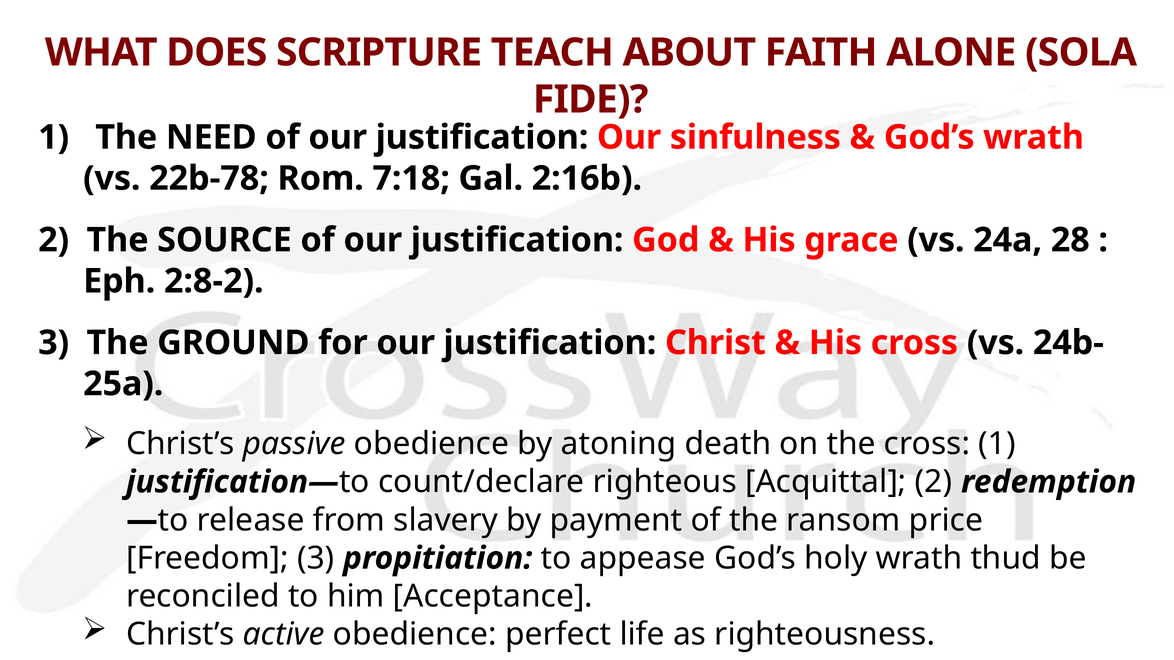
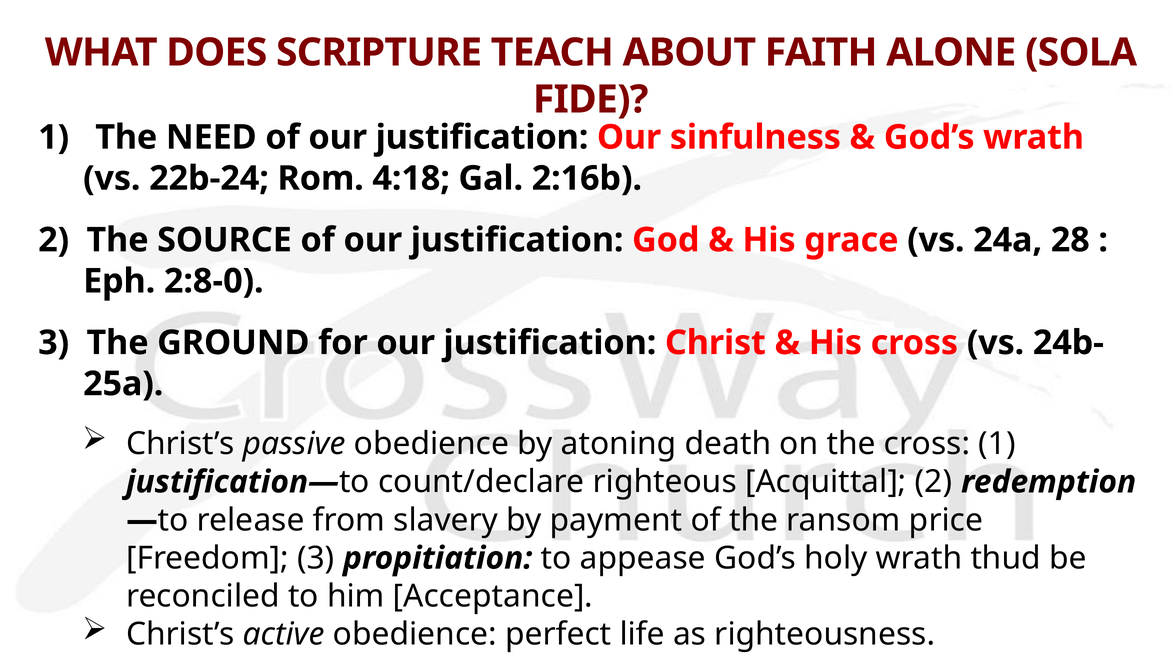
22b-78: 22b-78 -> 22b-24
7:18: 7:18 -> 4:18
2:8-2: 2:8-2 -> 2:8-0
